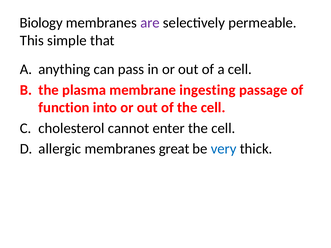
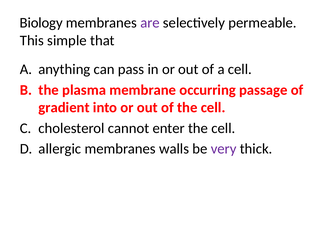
ingesting: ingesting -> occurring
function: function -> gradient
great: great -> walls
very colour: blue -> purple
